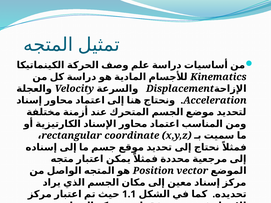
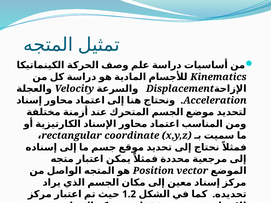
1.1: 1.1 -> 1.2
